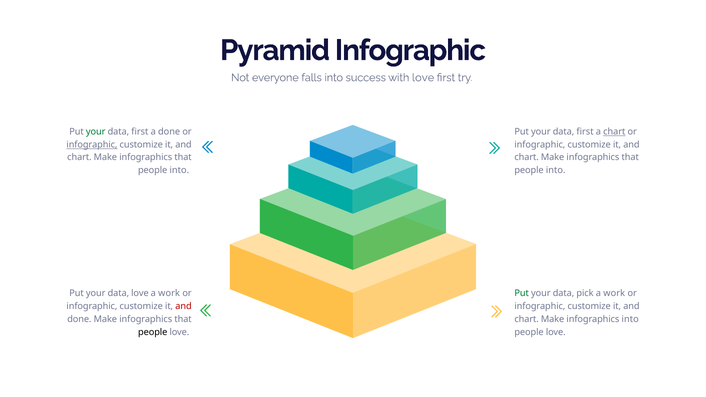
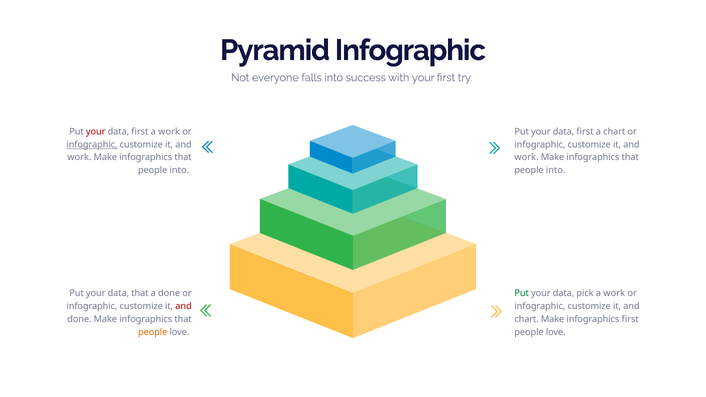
with love: love -> your
your at (96, 132) colour: green -> red
done at (169, 132): done -> work
chart at (614, 132) underline: present -> none
chart at (79, 158): chart -> work
chart at (527, 158): chart -> work
data love: love -> that
work at (169, 294): work -> done
infographics into: into -> first
people at (153, 332) colour: black -> orange
